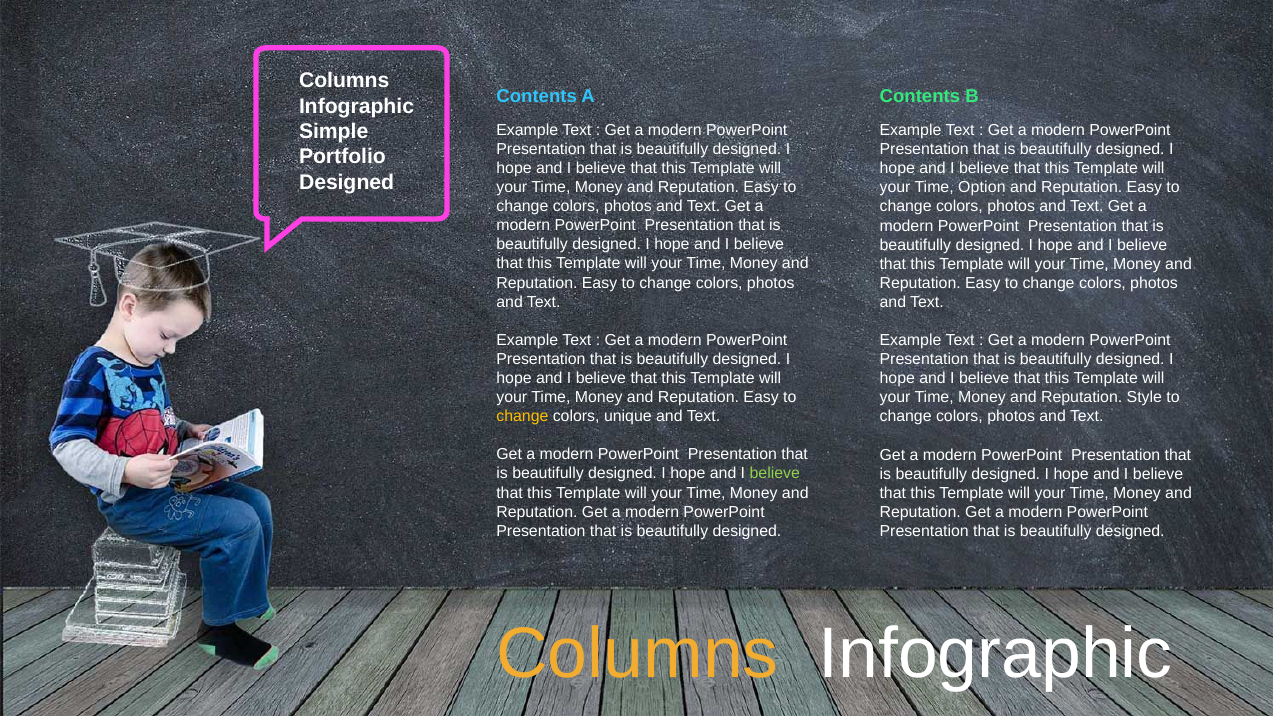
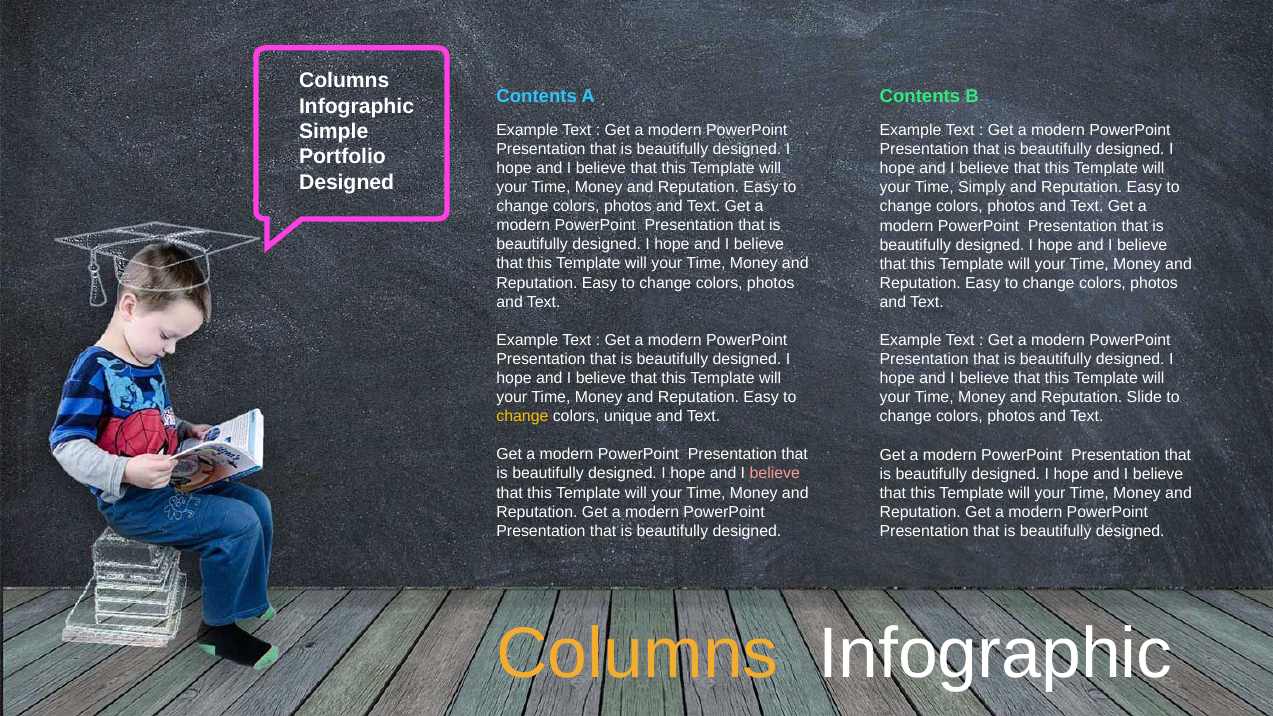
Option: Option -> Simply
Style: Style -> Slide
believe at (775, 474) colour: light green -> pink
